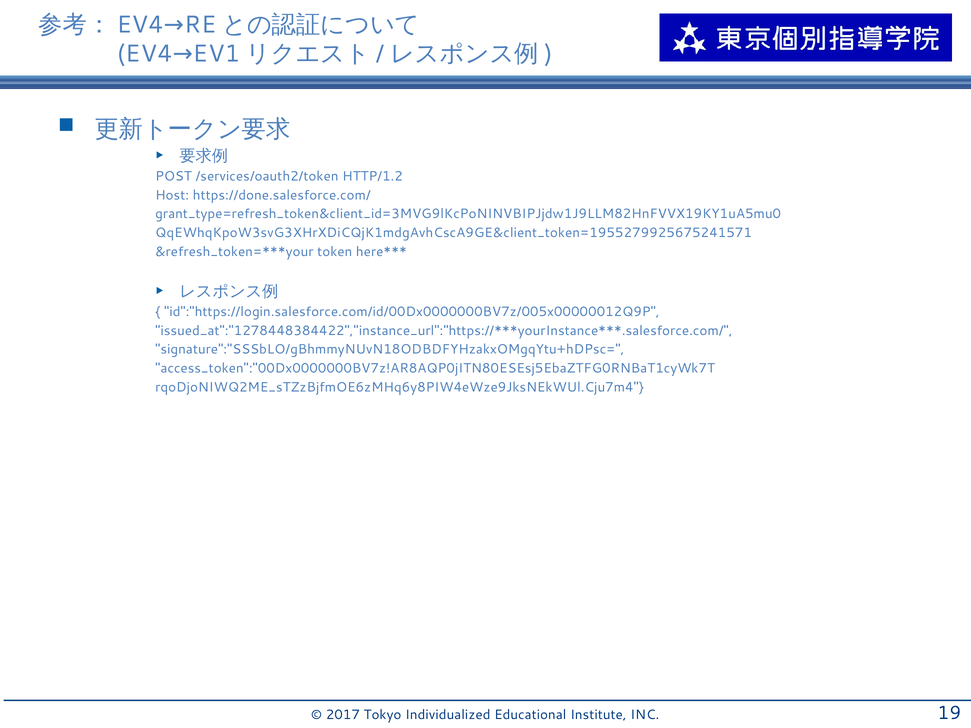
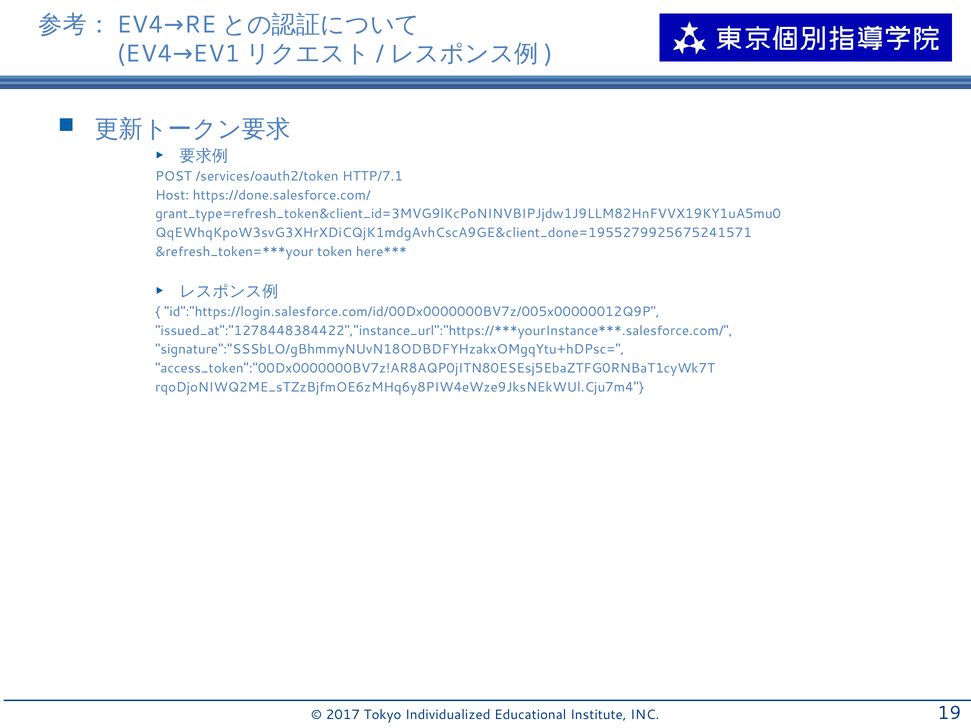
HTTP/1.2: HTTP/1.2 -> HTTP/7.1
QqEWhqKpoW3svG3XHrXDiCQjK1mdgAvhCscA9GE&client_token=1955279925675241571: QqEWhqKpoW3svG3XHrXDiCQjK1mdgAvhCscA9GE&client_token=1955279925675241571 -> QqEWhqKpoW3svG3XHrXDiCQjK1mdgAvhCscA9GE&client_done=1955279925675241571
